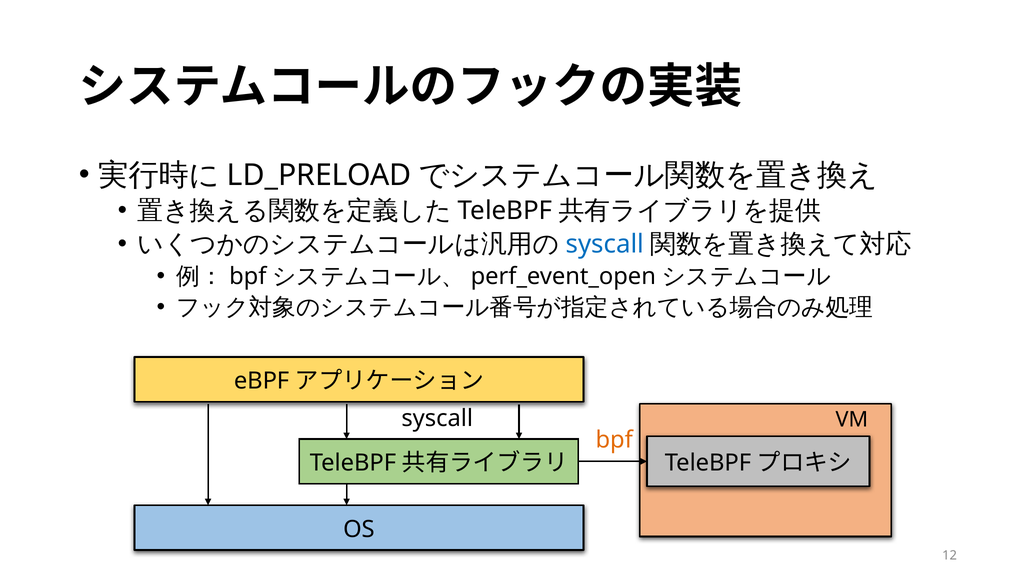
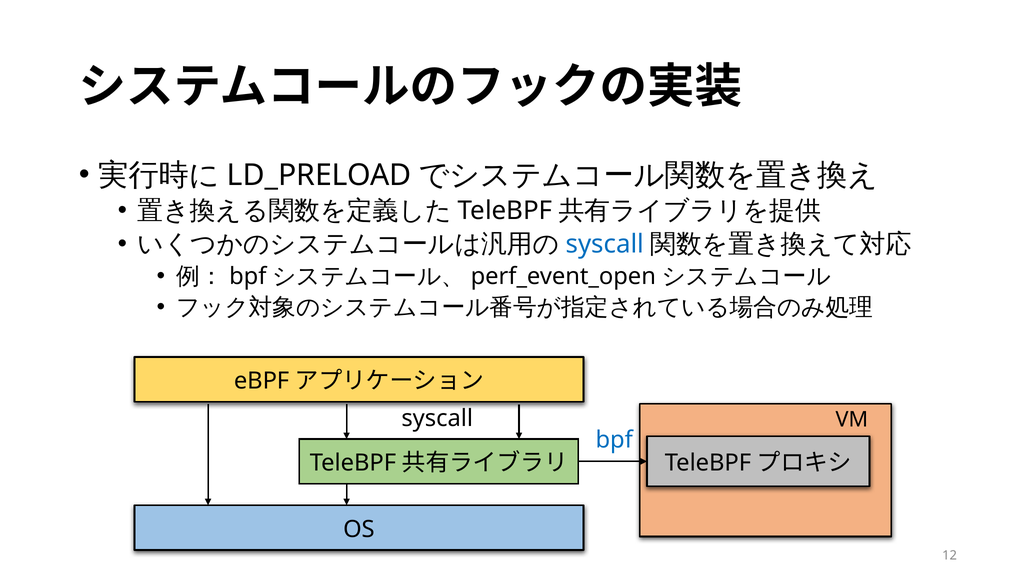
bpf at (614, 440) colour: orange -> blue
